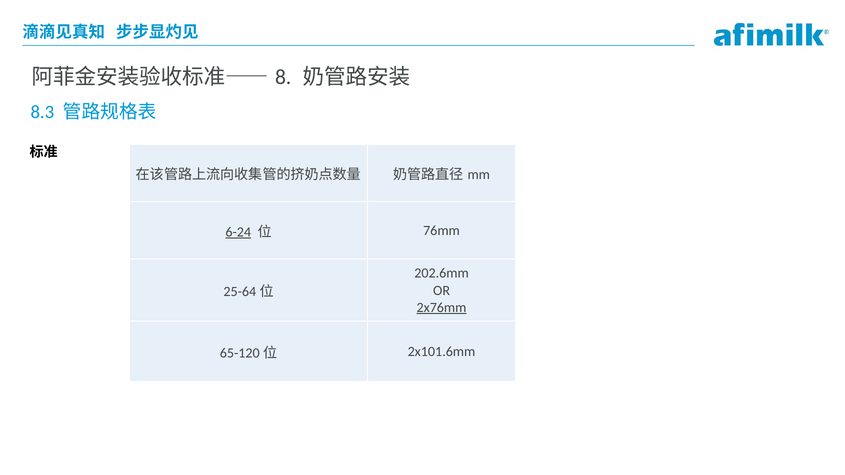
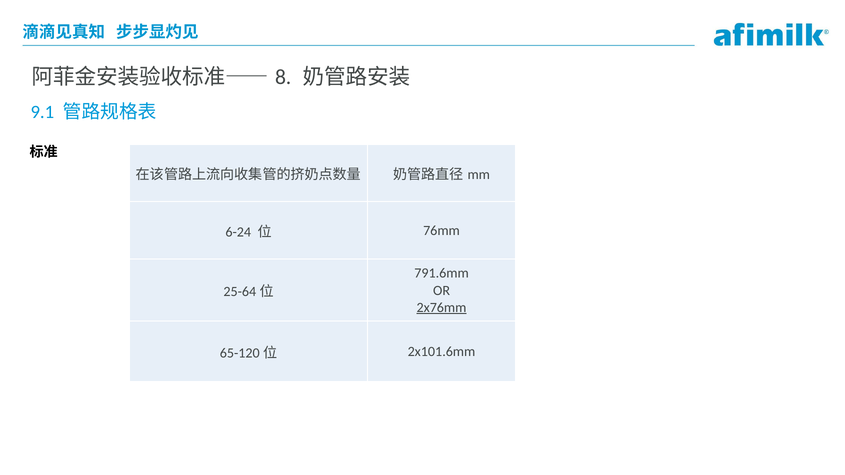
8.3: 8.3 -> 9.1
6-24 underline: present -> none
202.6mm: 202.6mm -> 791.6mm
